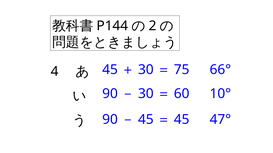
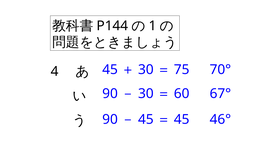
2: 2 -> 1
66°: 66° -> 70°
10°: 10° -> 67°
47°: 47° -> 46°
